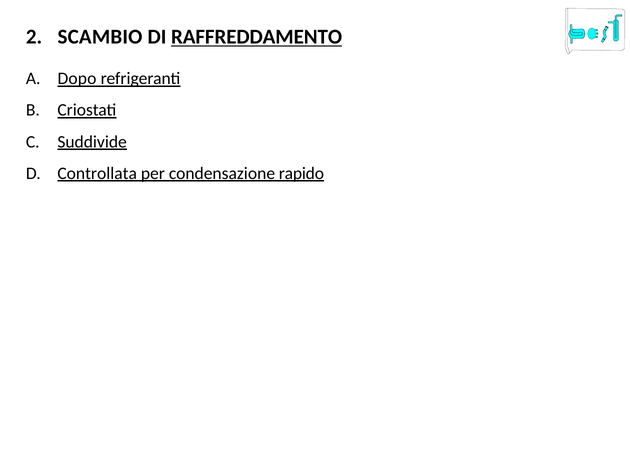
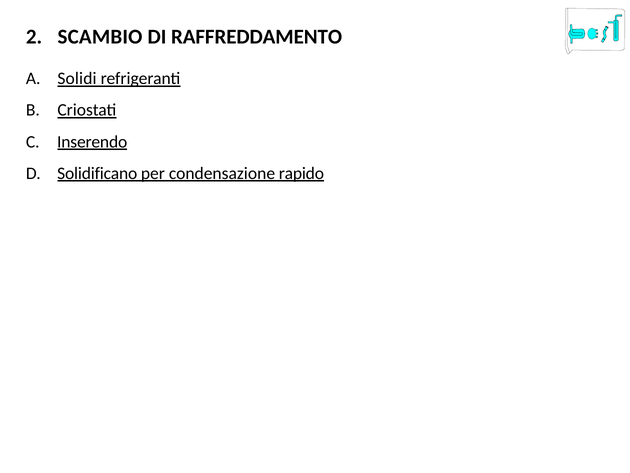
RAFFREDDAMENTO underline: present -> none
Dopo: Dopo -> Solidi
Suddivide: Suddivide -> Inserendo
Controllata: Controllata -> Solidificano
